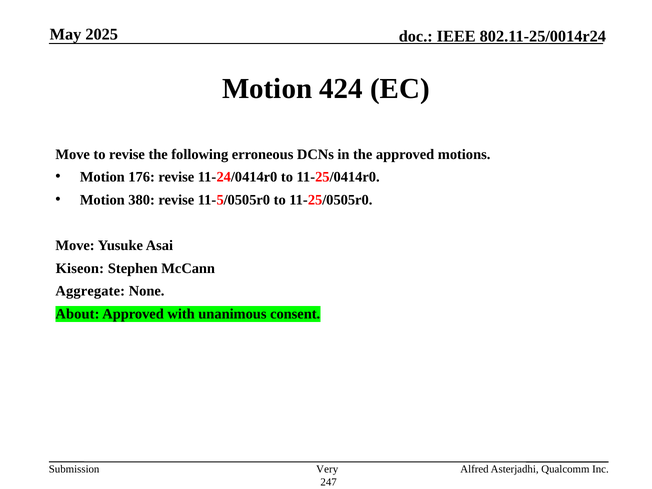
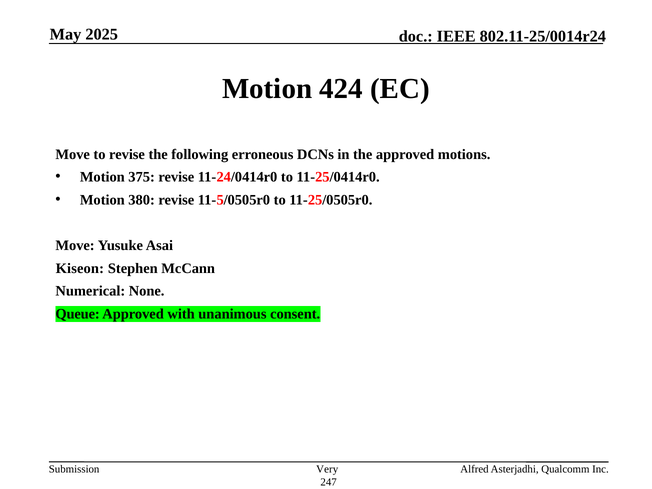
176: 176 -> 375
Aggregate: Aggregate -> Numerical
About: About -> Queue
